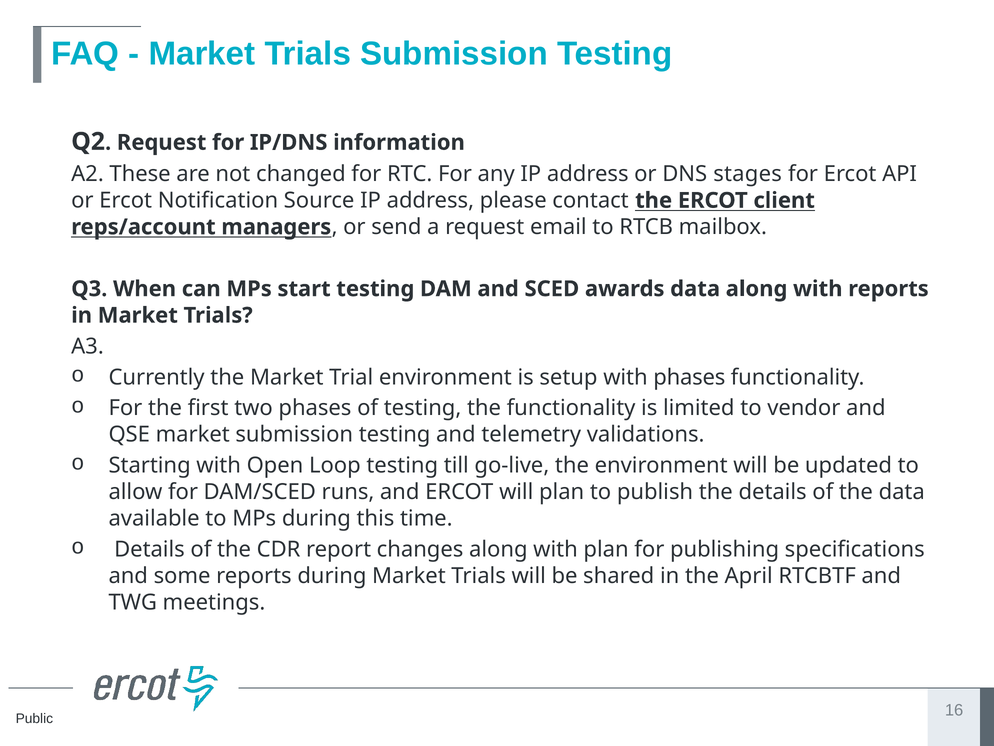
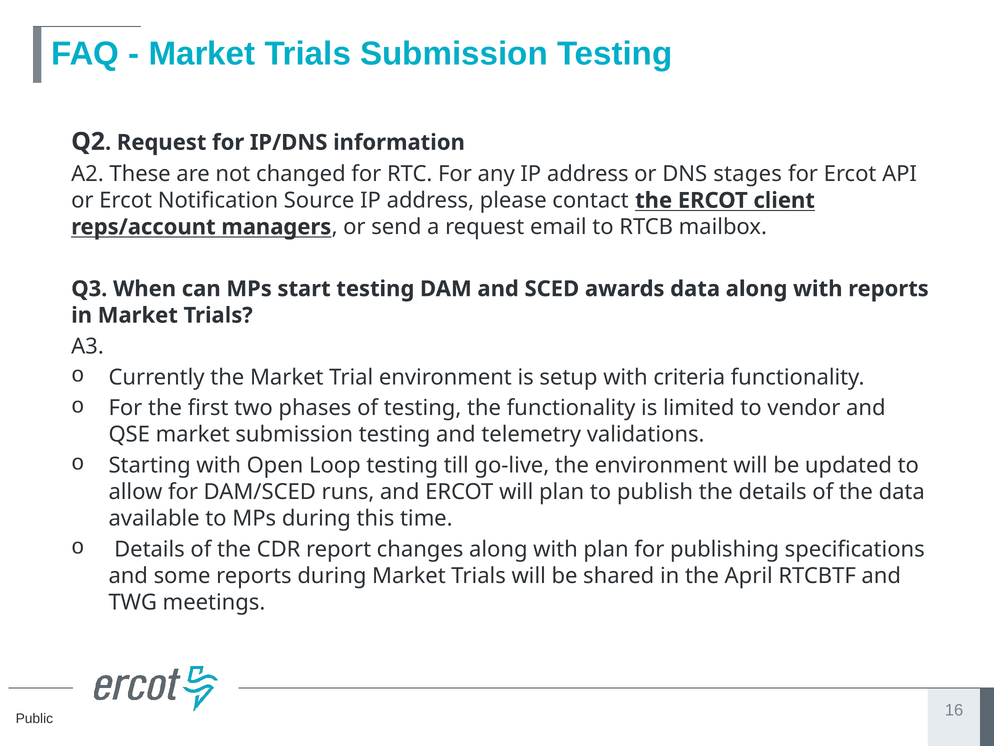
with phases: phases -> criteria
